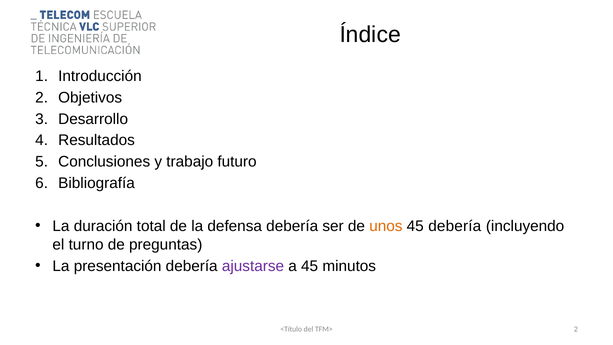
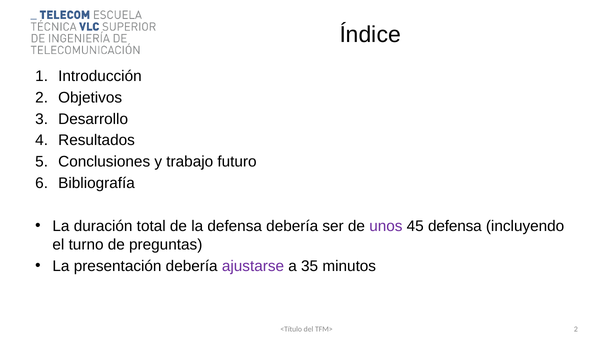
unos colour: orange -> purple
45 debería: debería -> defensa
a 45: 45 -> 35
